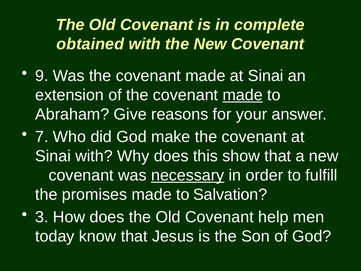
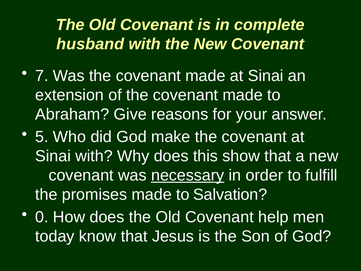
obtained: obtained -> husband
9: 9 -> 7
made at (243, 95) underline: present -> none
7: 7 -> 5
3: 3 -> 0
